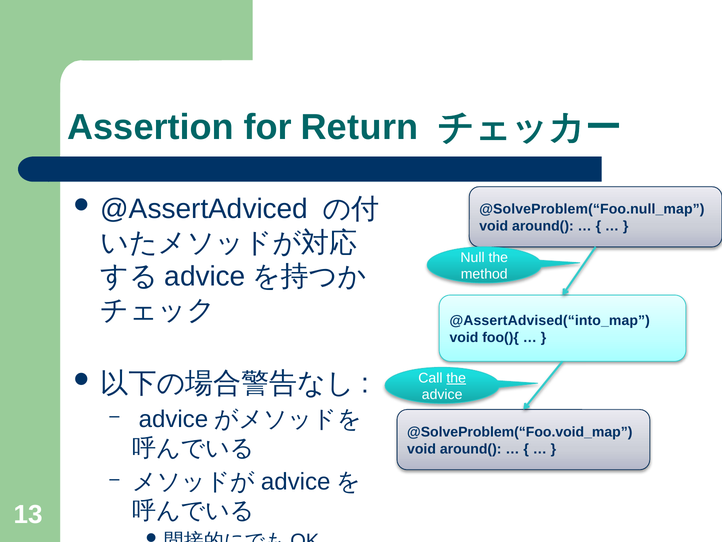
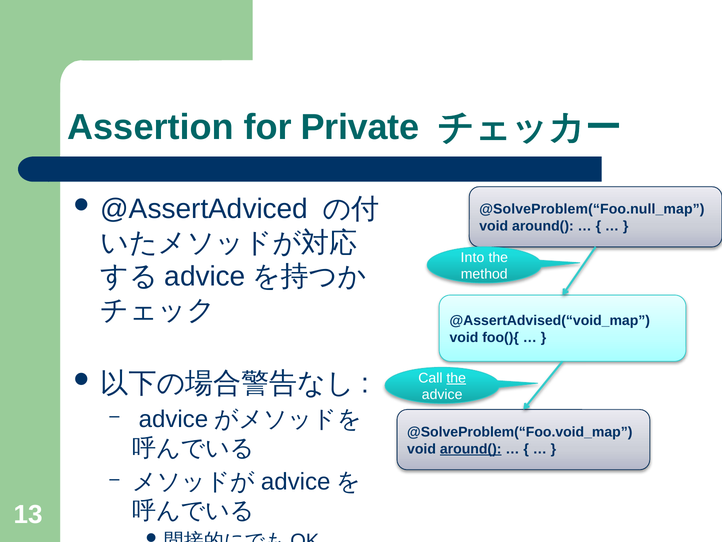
Return: Return -> Private
Null: Null -> Into
@AssertAdvised(“into_map: @AssertAdvised(“into_map -> @AssertAdvised(“void_map
around( at (471, 449) underline: none -> present
